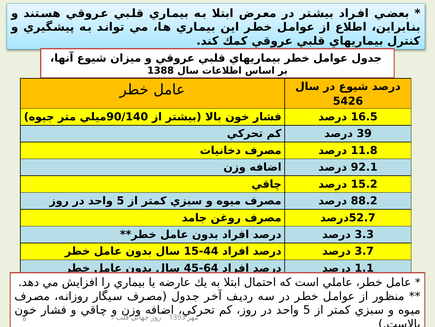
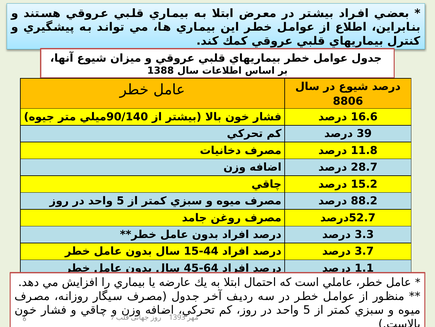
5426: 5426 -> 8806
16.5: 16.5 -> 16.6
92.1: 92.1 -> 28.7
